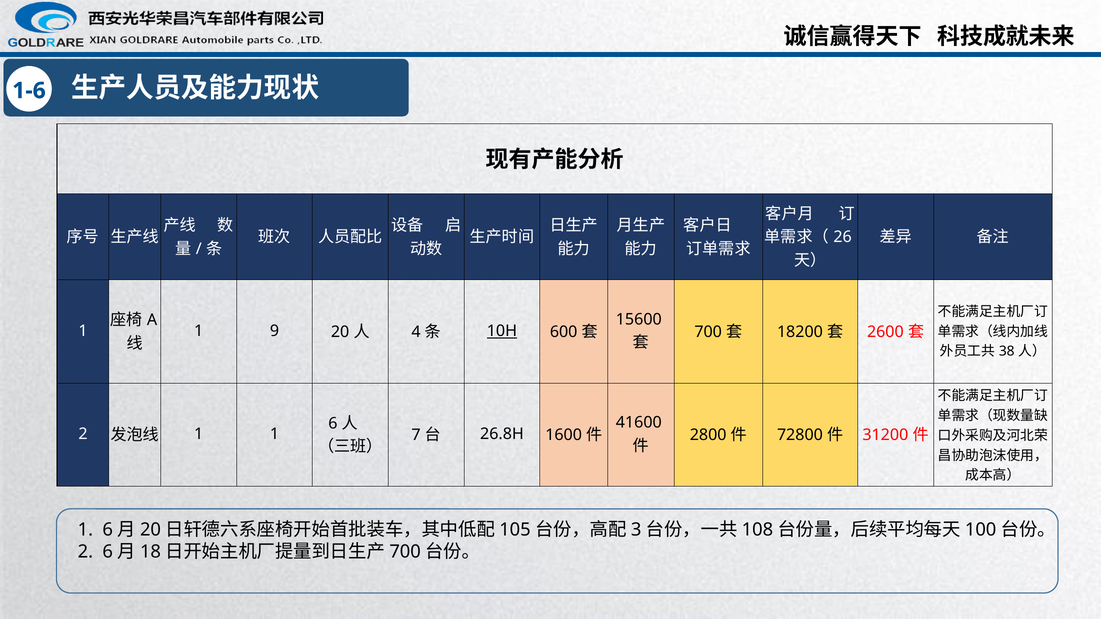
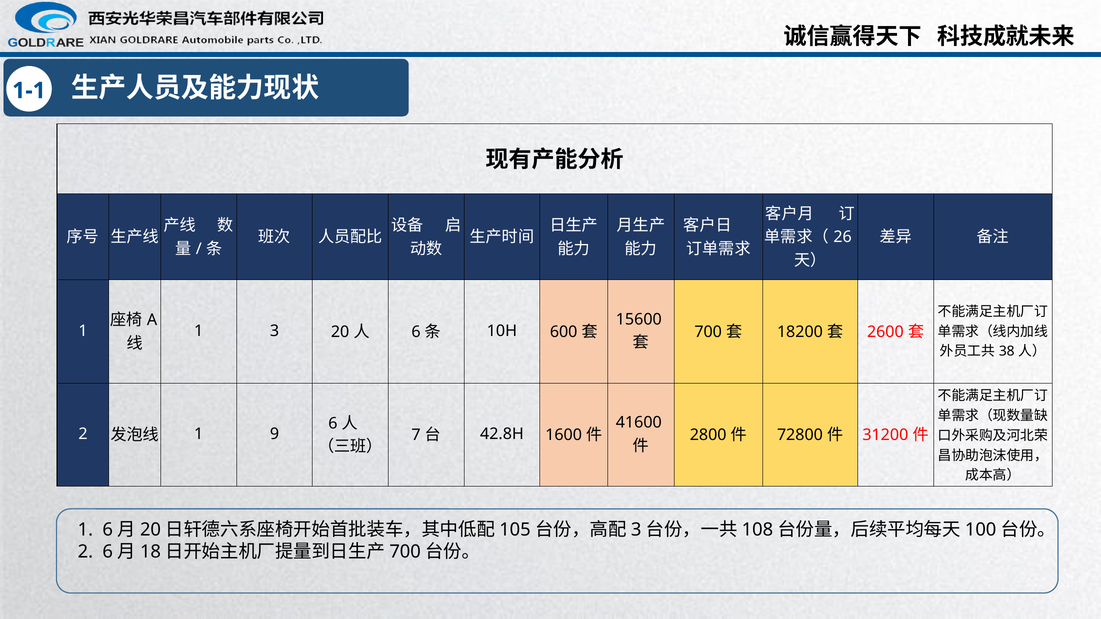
1-6: 1-6 -> 1-1
9: 9 -> 3
4 at (416, 332): 4 -> 6
10H underline: present -> none
1 1: 1 -> 9
26.8H: 26.8H -> 42.8H
